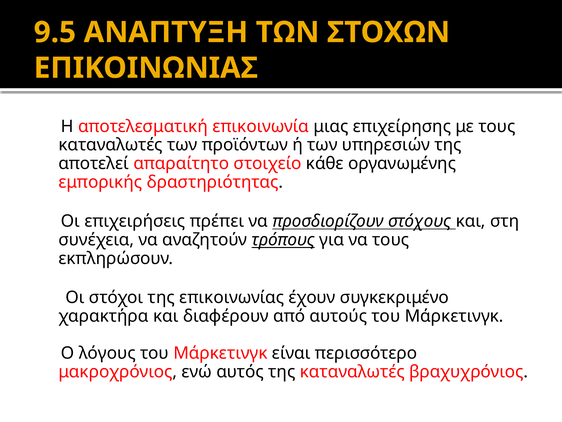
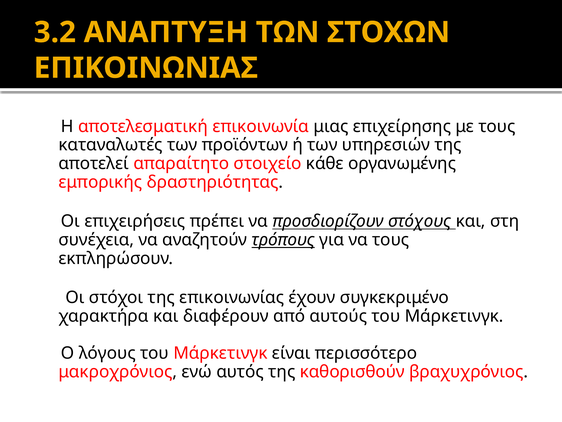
9.5: 9.5 -> 3.2
της καταναλωτές: καταναλωτές -> καθορισθούν
